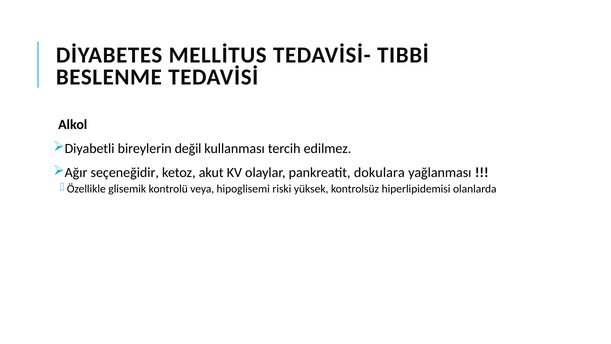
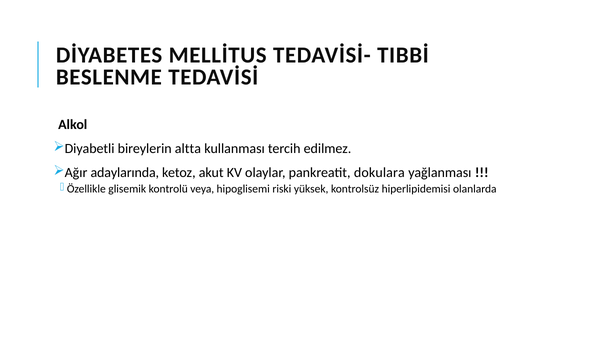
değil: değil -> altta
seçeneğidir: seçeneğidir -> adaylarında
